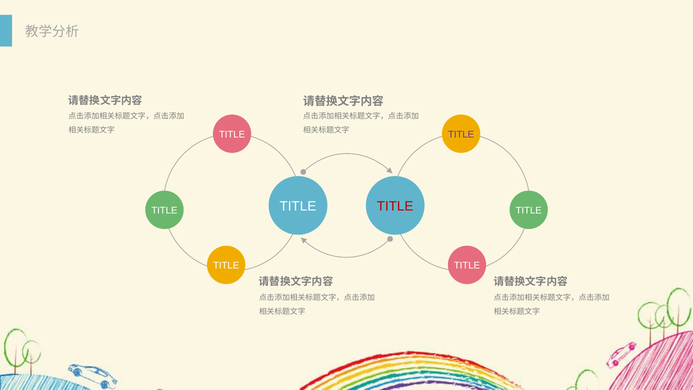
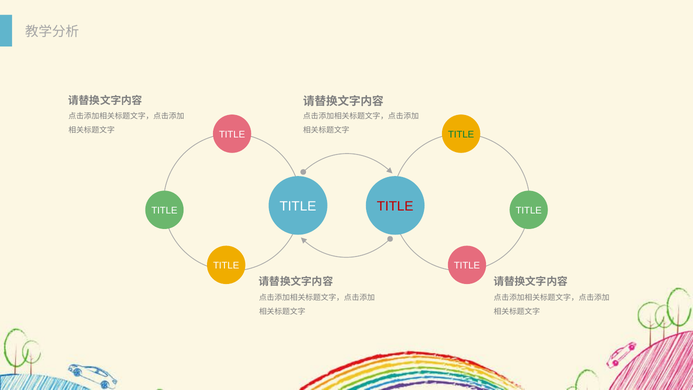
TITLE at (461, 134) colour: purple -> green
